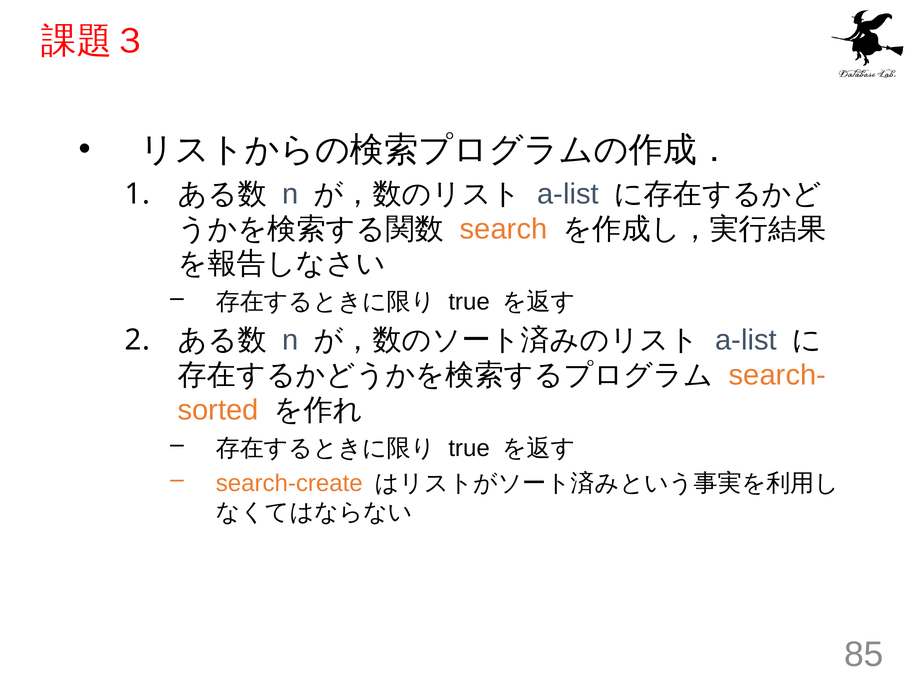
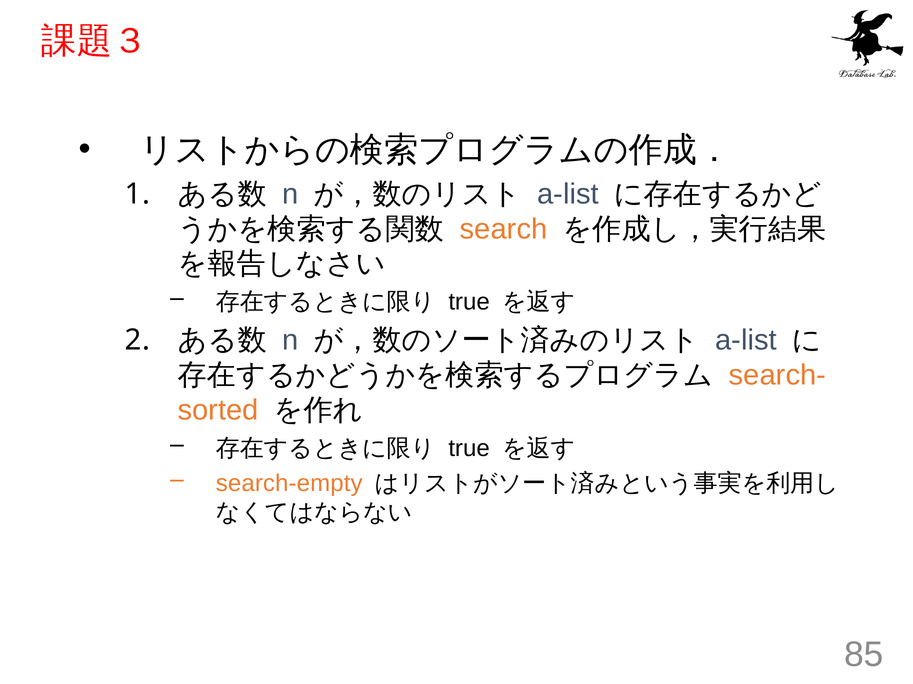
search-create: search-create -> search-empty
